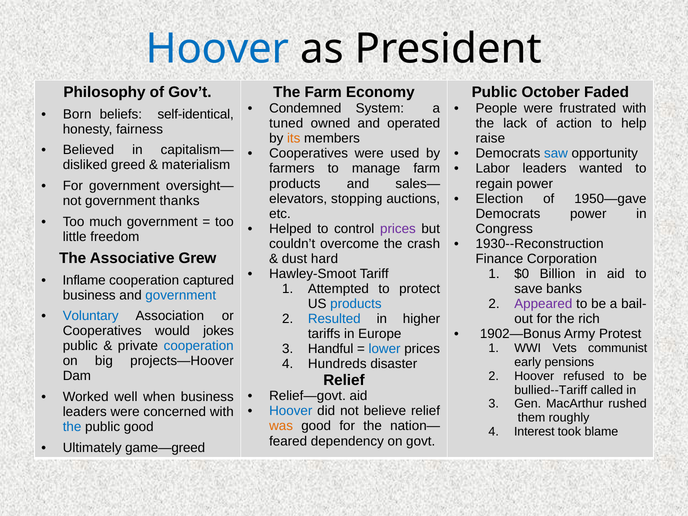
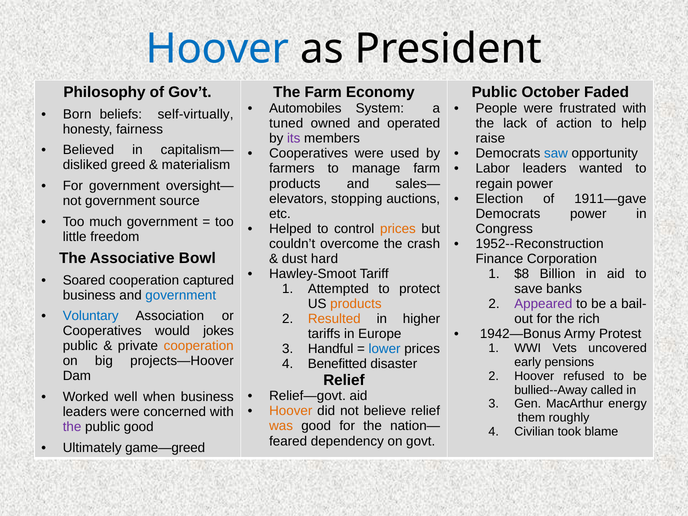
Condemned: Condemned -> Automobiles
self-identical: self-identical -> self-virtually
its colour: orange -> purple
1950—gave: 1950—gave -> 1911—gave
thanks: thanks -> source
prices at (398, 229) colour: purple -> orange
1930--Reconstruction: 1930--Reconstruction -> 1952--Reconstruction
Grew: Grew -> Bowl
$0: $0 -> $8
Inflame: Inflame -> Soared
products at (356, 304) colour: blue -> orange
Resulted colour: blue -> orange
1902—Bonus: 1902—Bonus -> 1942—Bonus
cooperation at (199, 346) colour: blue -> orange
communist: communist -> uncovered
Hundreds: Hundreds -> Benefitted
bullied--Tariff: bullied--Tariff -> bullied--Away
rushed: rushed -> energy
Hoover at (291, 411) colour: blue -> orange
the at (72, 427) colour: blue -> purple
Interest: Interest -> Civilian
